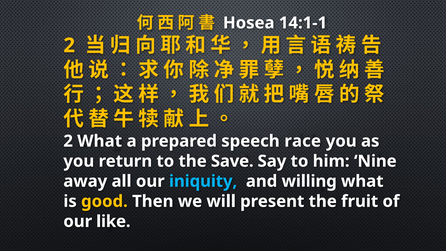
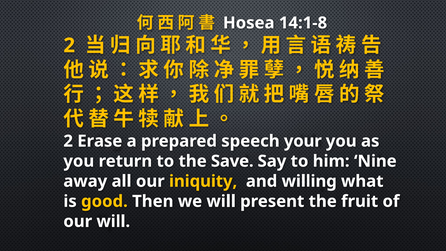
14:1-1: 14:1-1 -> 14:1-8
2 What: What -> Erase
race: race -> your
iniquity colour: light blue -> yellow
our like: like -> will
